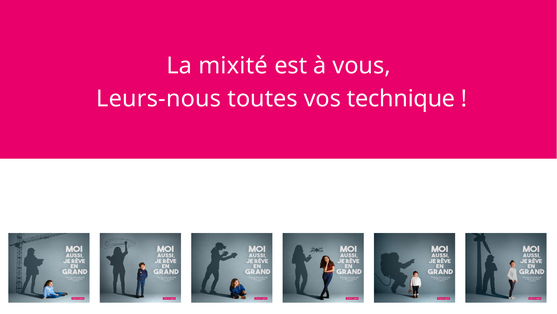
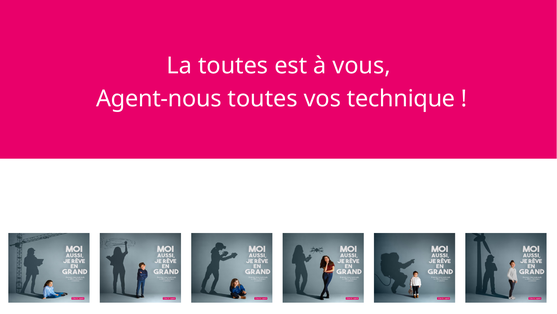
La mixité: mixité -> toutes
Leurs-nous: Leurs-nous -> Agent-nous
